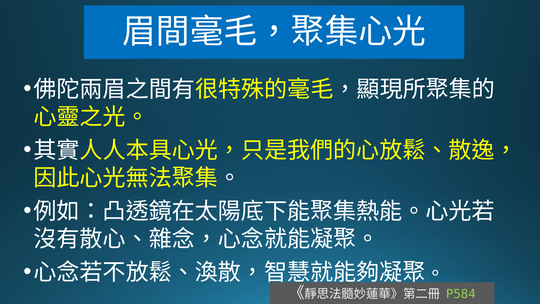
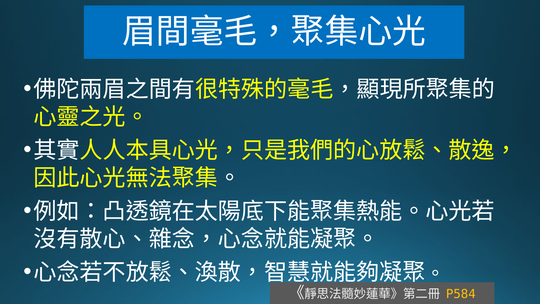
P584 colour: light green -> yellow
